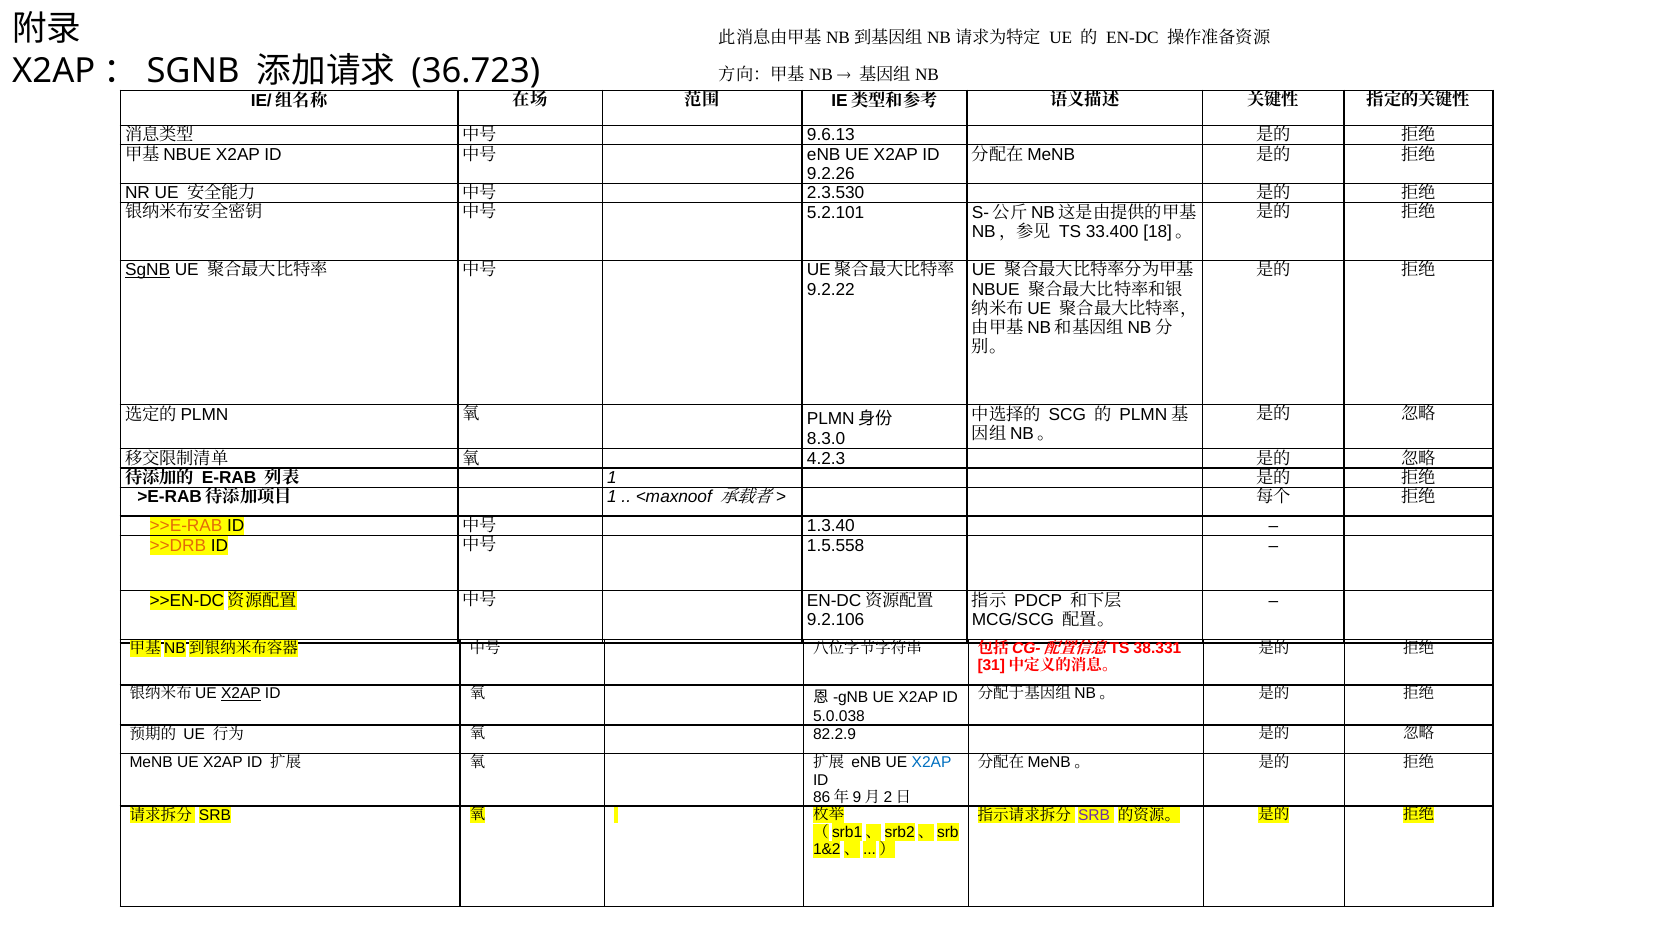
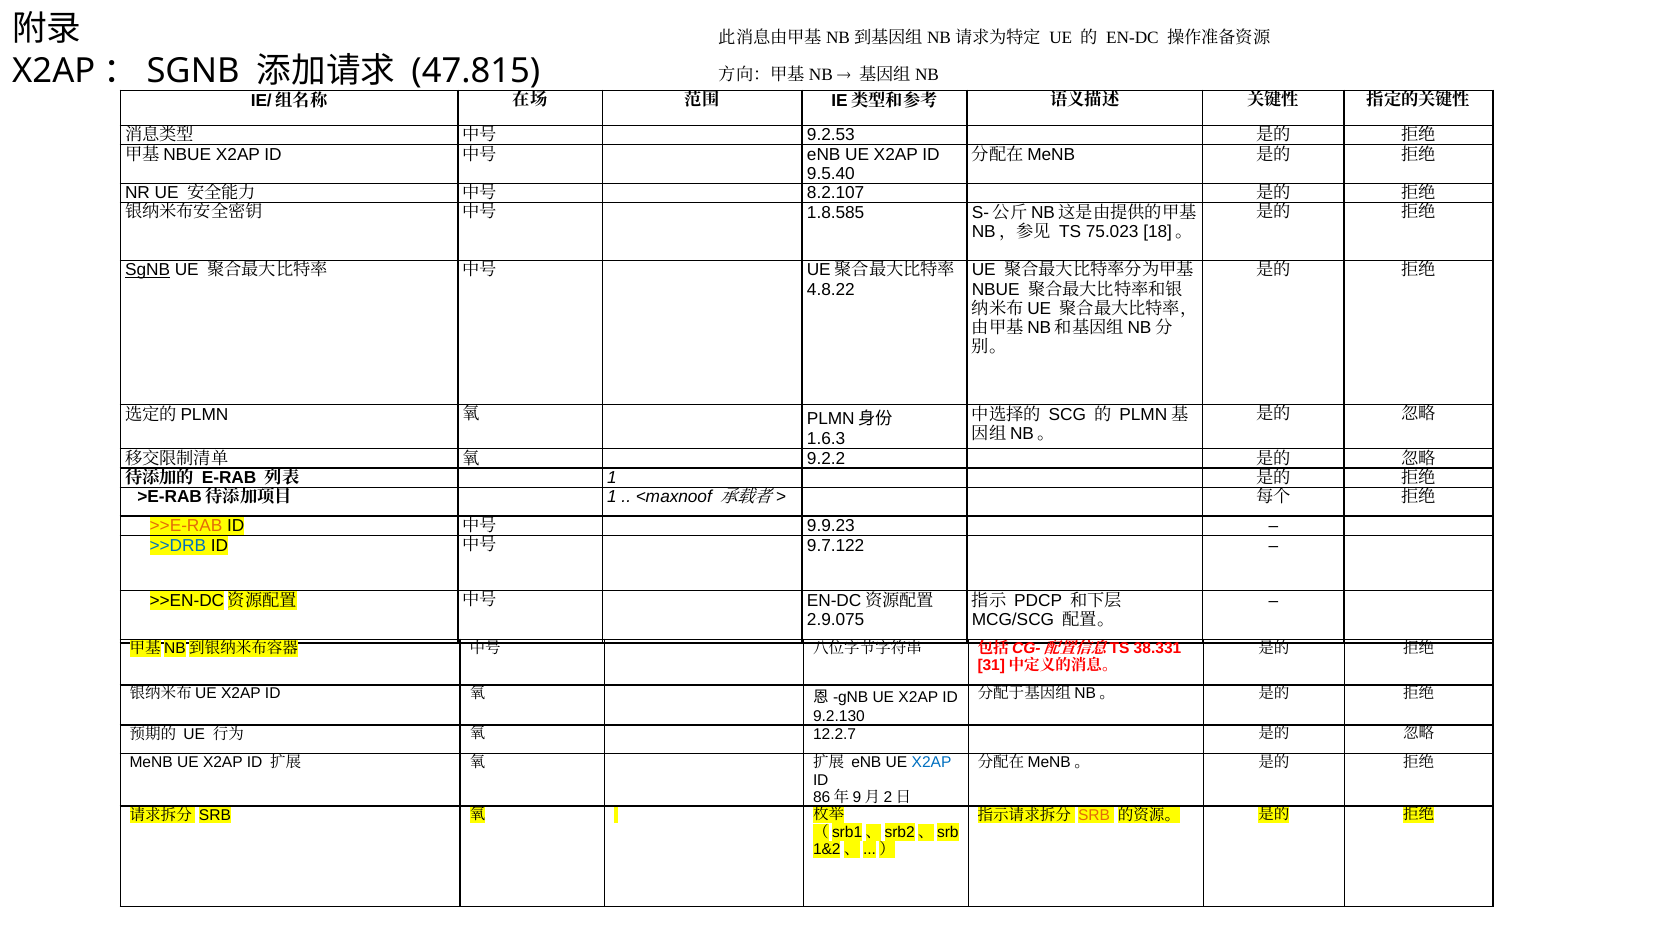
36.723: 36.723 -> 47.815
9.6.13: 9.6.13 -> 9.2.53
9.2.26: 9.2.26 -> 9.5.40
2.3.530: 2.3.530 -> 8.2.107
5.2.101: 5.2.101 -> 1.8.585
33.400: 33.400 -> 75.023
9.2.22: 9.2.22 -> 4.8.22
8.3.0: 8.3.0 -> 1.6.3
4.2.3: 4.2.3 -> 9.2.2
1.3.40: 1.3.40 -> 9.9.23
>>DRB colour: orange -> blue
1.5.558: 1.5.558 -> 9.7.122
9.2.106: 9.2.106 -> 2.9.075
X2AP at (241, 694) underline: present -> none
5.0.038: 5.0.038 -> 9.2.130
82.2.9: 82.2.9 -> 12.2.7
SRB at (1094, 815) colour: purple -> orange
